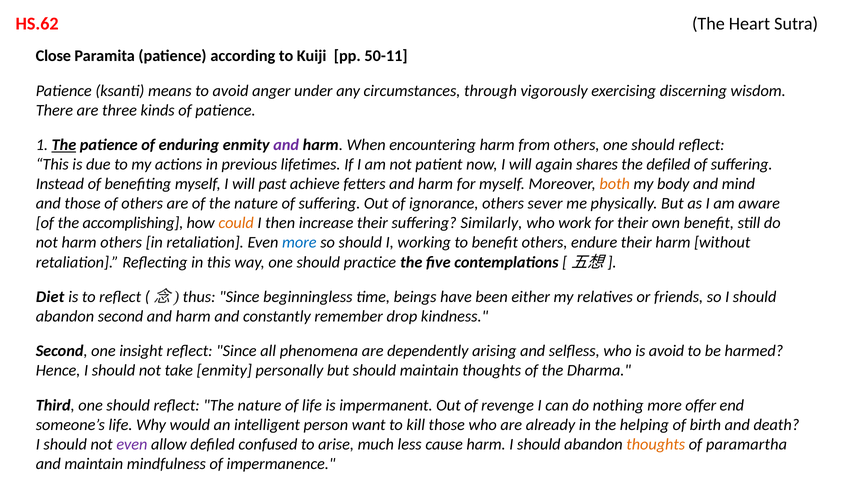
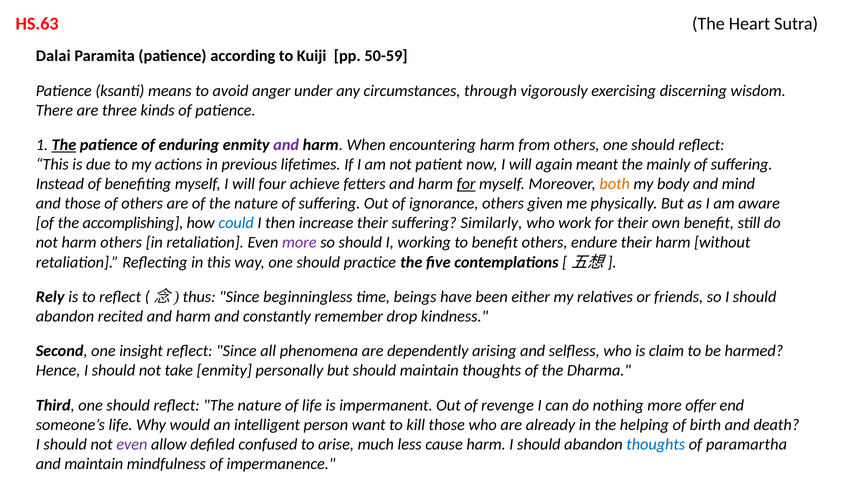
HS.62: HS.62 -> HS.63
Close: Close -> Dalai
50-11: 50-11 -> 50-59
shares: shares -> meant
the defiled: defiled -> mainly
past: past -> four
for at (466, 184) underline: none -> present
sever: sever -> given
could colour: orange -> blue
more at (299, 242) colour: blue -> purple
Diet: Diet -> Rely
abandon second: second -> recited
is avoid: avoid -> claim
thoughts at (656, 444) colour: orange -> blue
